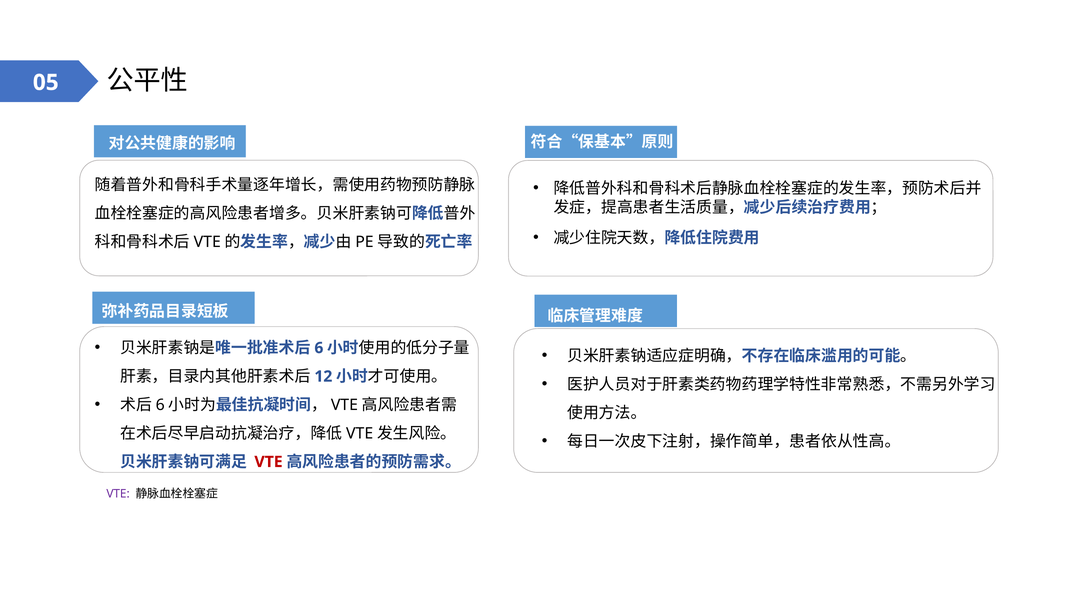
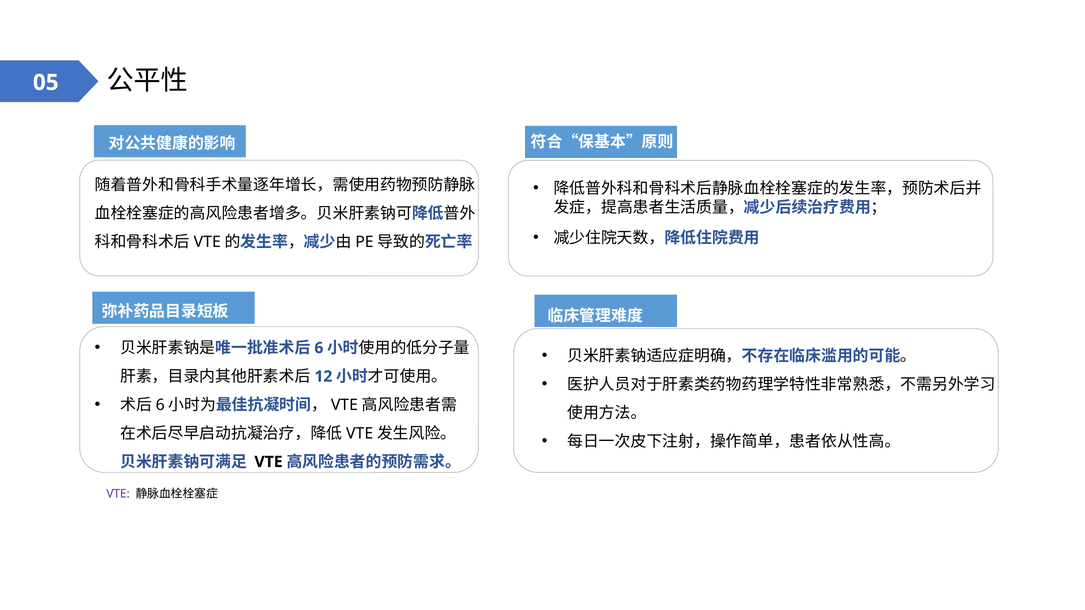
VTE at (269, 462) colour: red -> black
